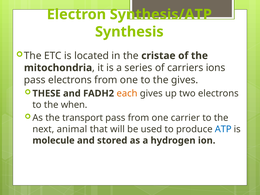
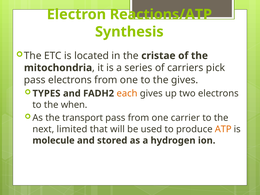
Synthesis/ATP: Synthesis/ATP -> Reactions/ATP
ions: ions -> pick
THESE: THESE -> TYPES
animal: animal -> limited
ATP colour: blue -> orange
